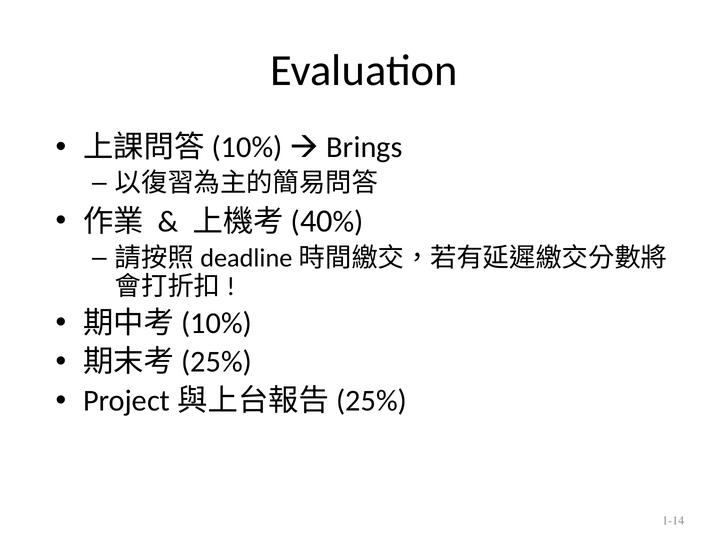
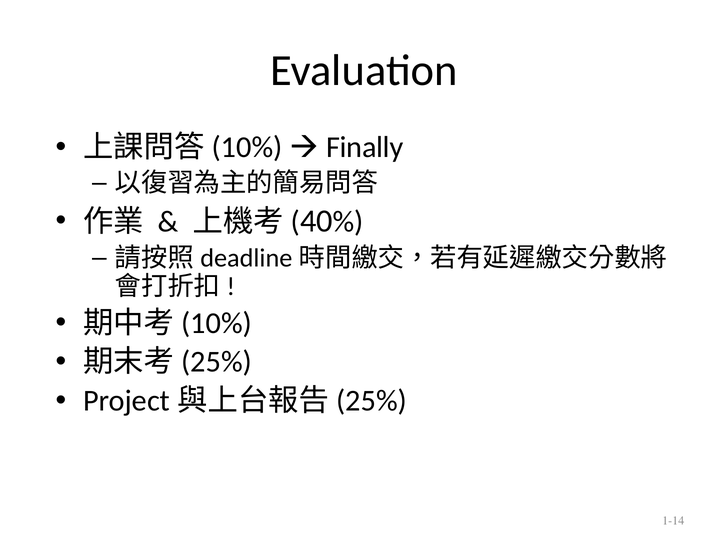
Brings: Brings -> Finally
